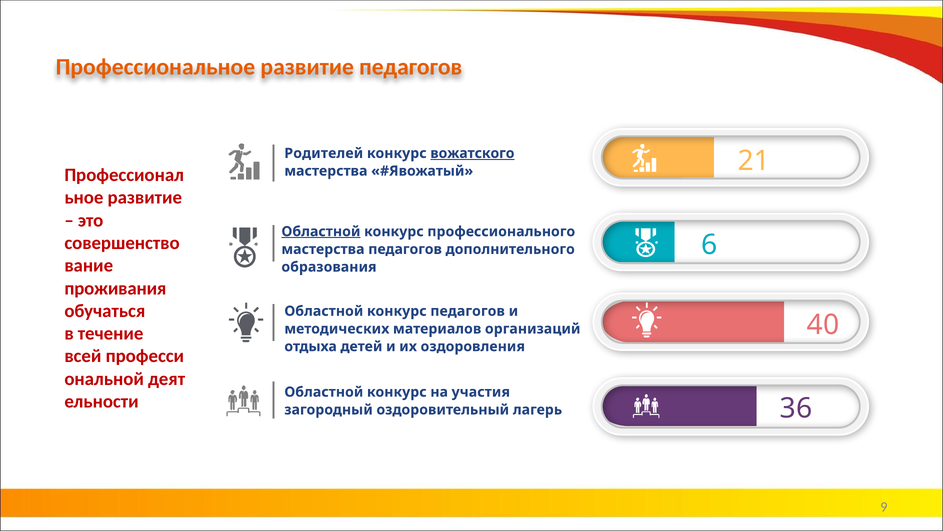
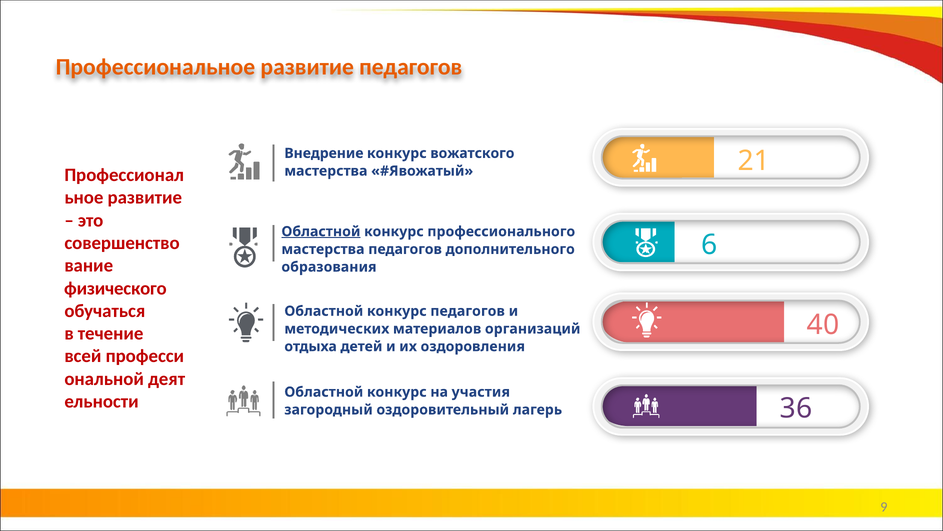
Родителей: Родителей -> Внедрение
вожатского underline: present -> none
проживания: проживания -> физического
